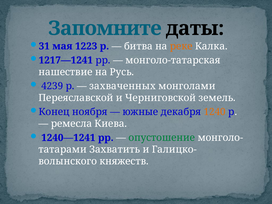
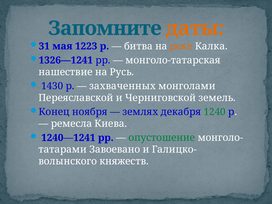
даты colour: black -> orange
1217—1241: 1217—1241 -> 1326—1241
4239: 4239 -> 1430
южные: южные -> землях
1240 colour: orange -> green
Захватить: Захватить -> Завоевано
